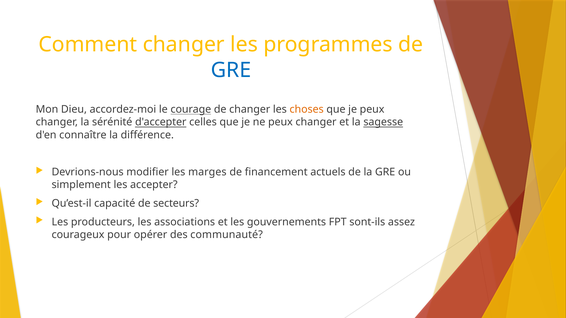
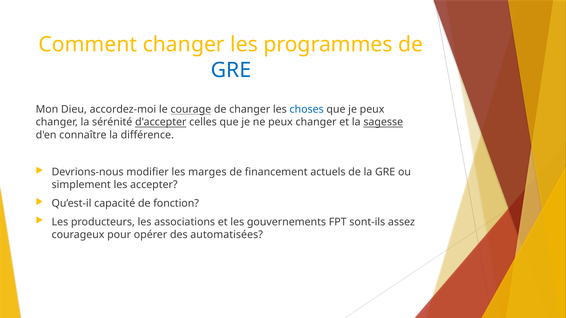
choses colour: orange -> blue
secteurs: secteurs -> fonction
communauté: communauté -> automatisées
